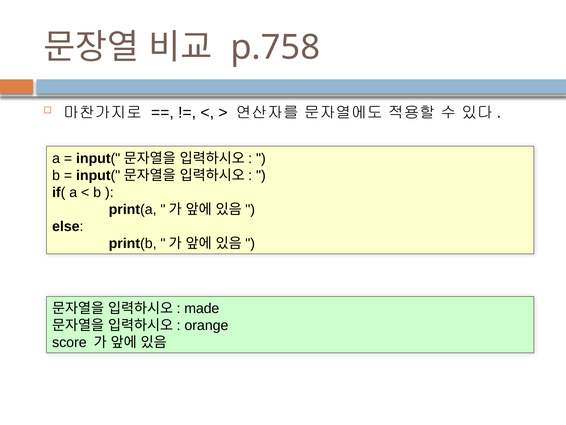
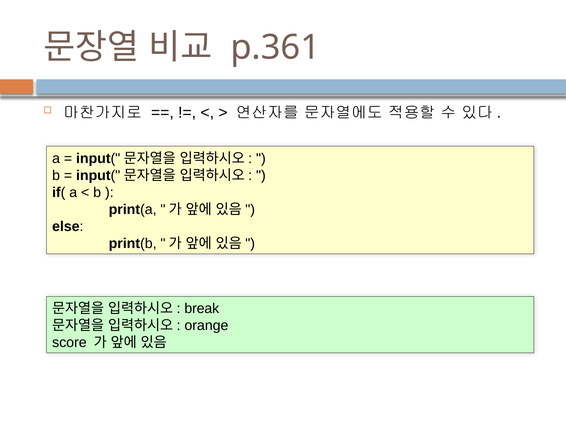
p.758: p.758 -> p.361
made: made -> break
